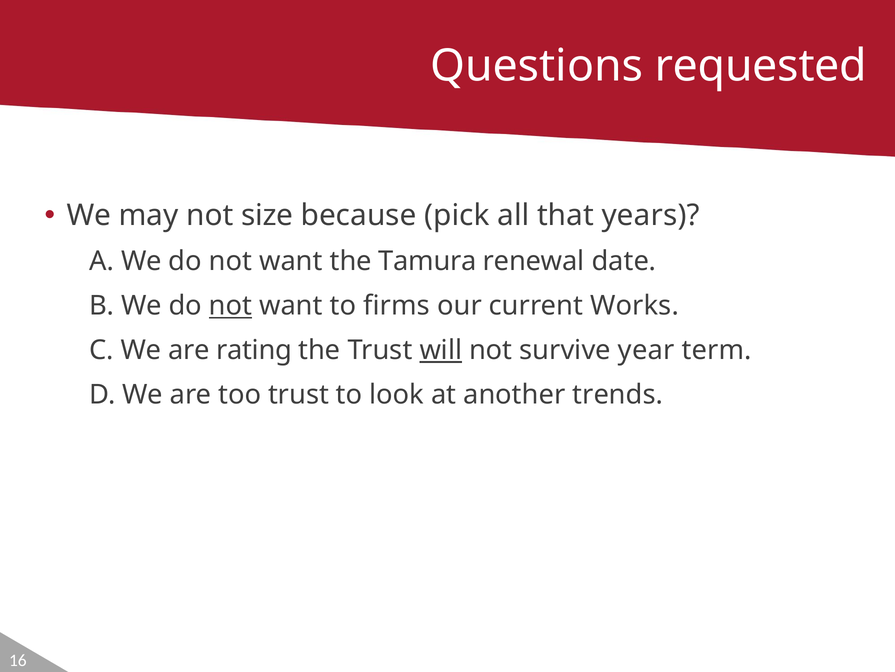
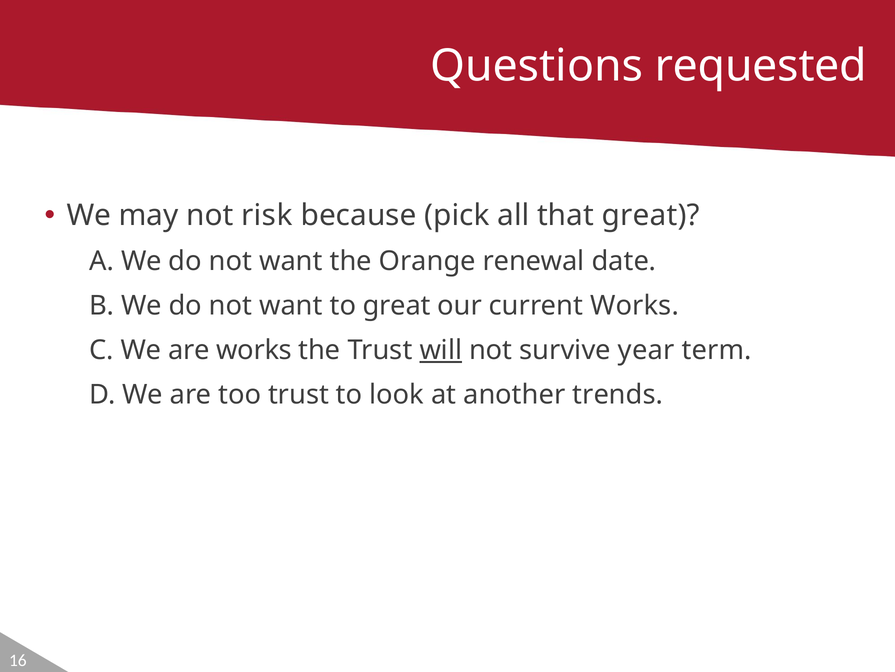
size: size -> risk
that years: years -> great
Tamura: Tamura -> Orange
not at (230, 305) underline: present -> none
to firms: firms -> great
are rating: rating -> works
